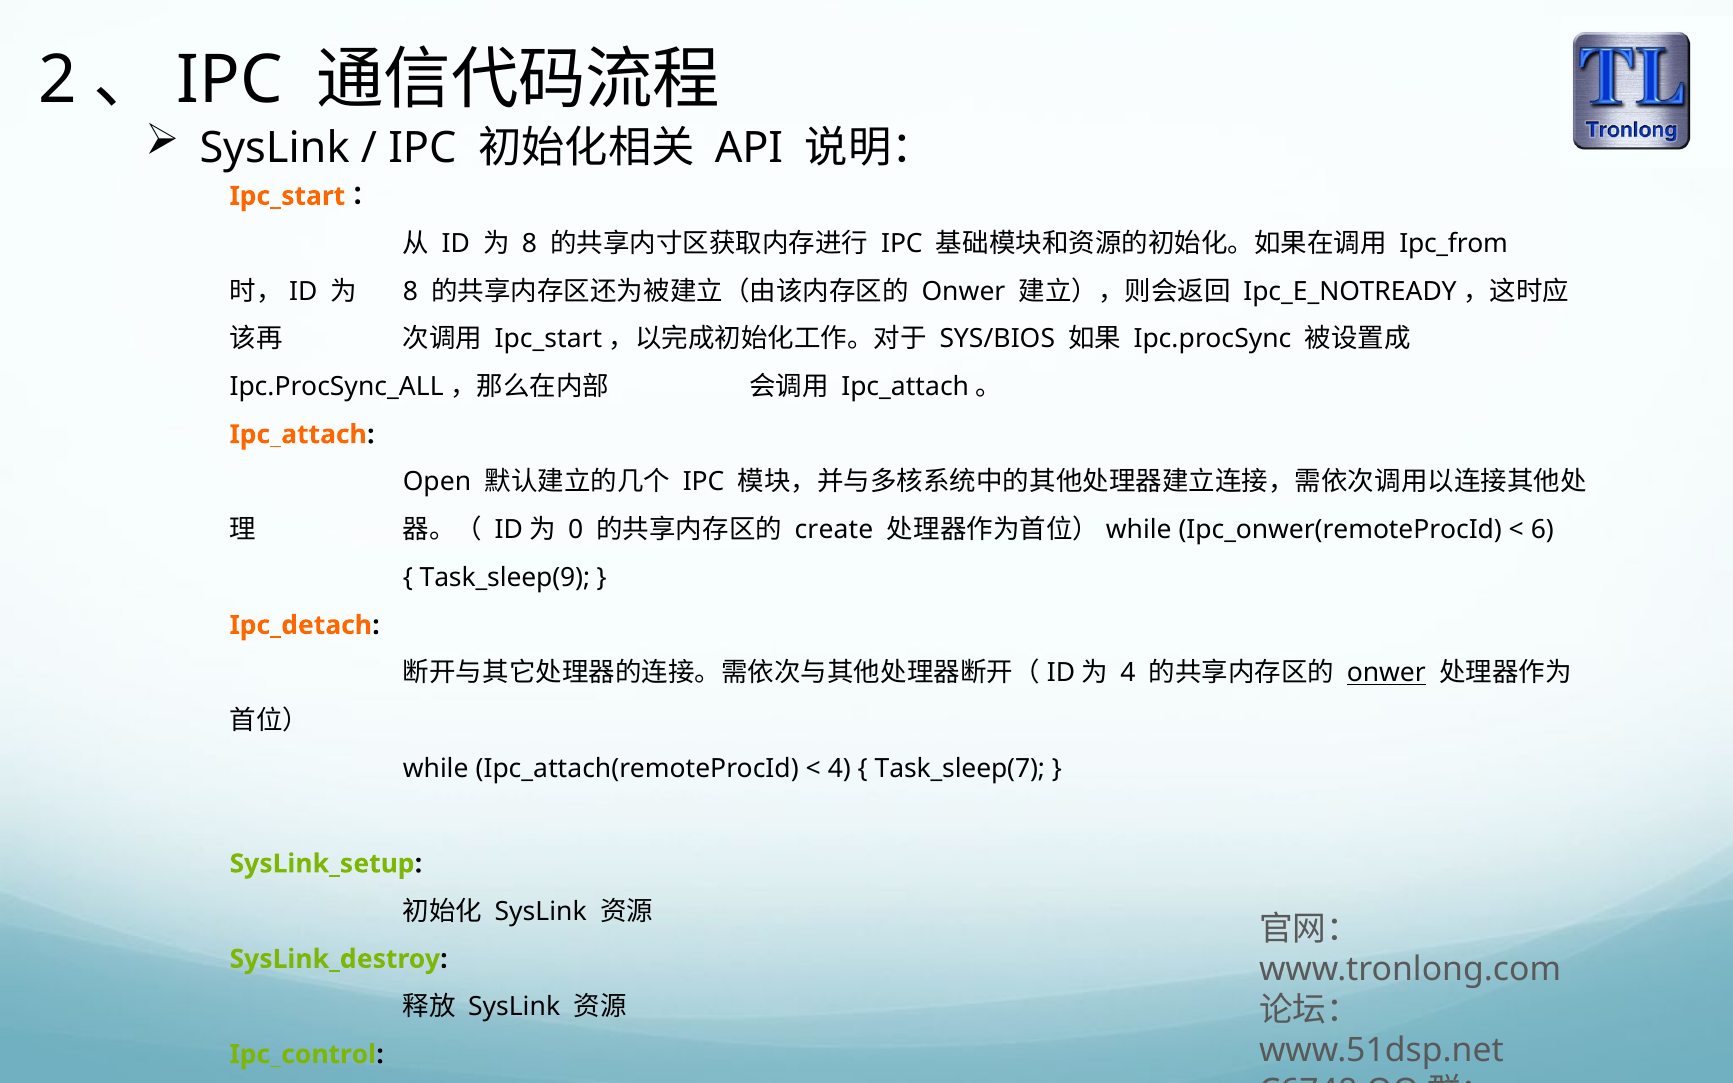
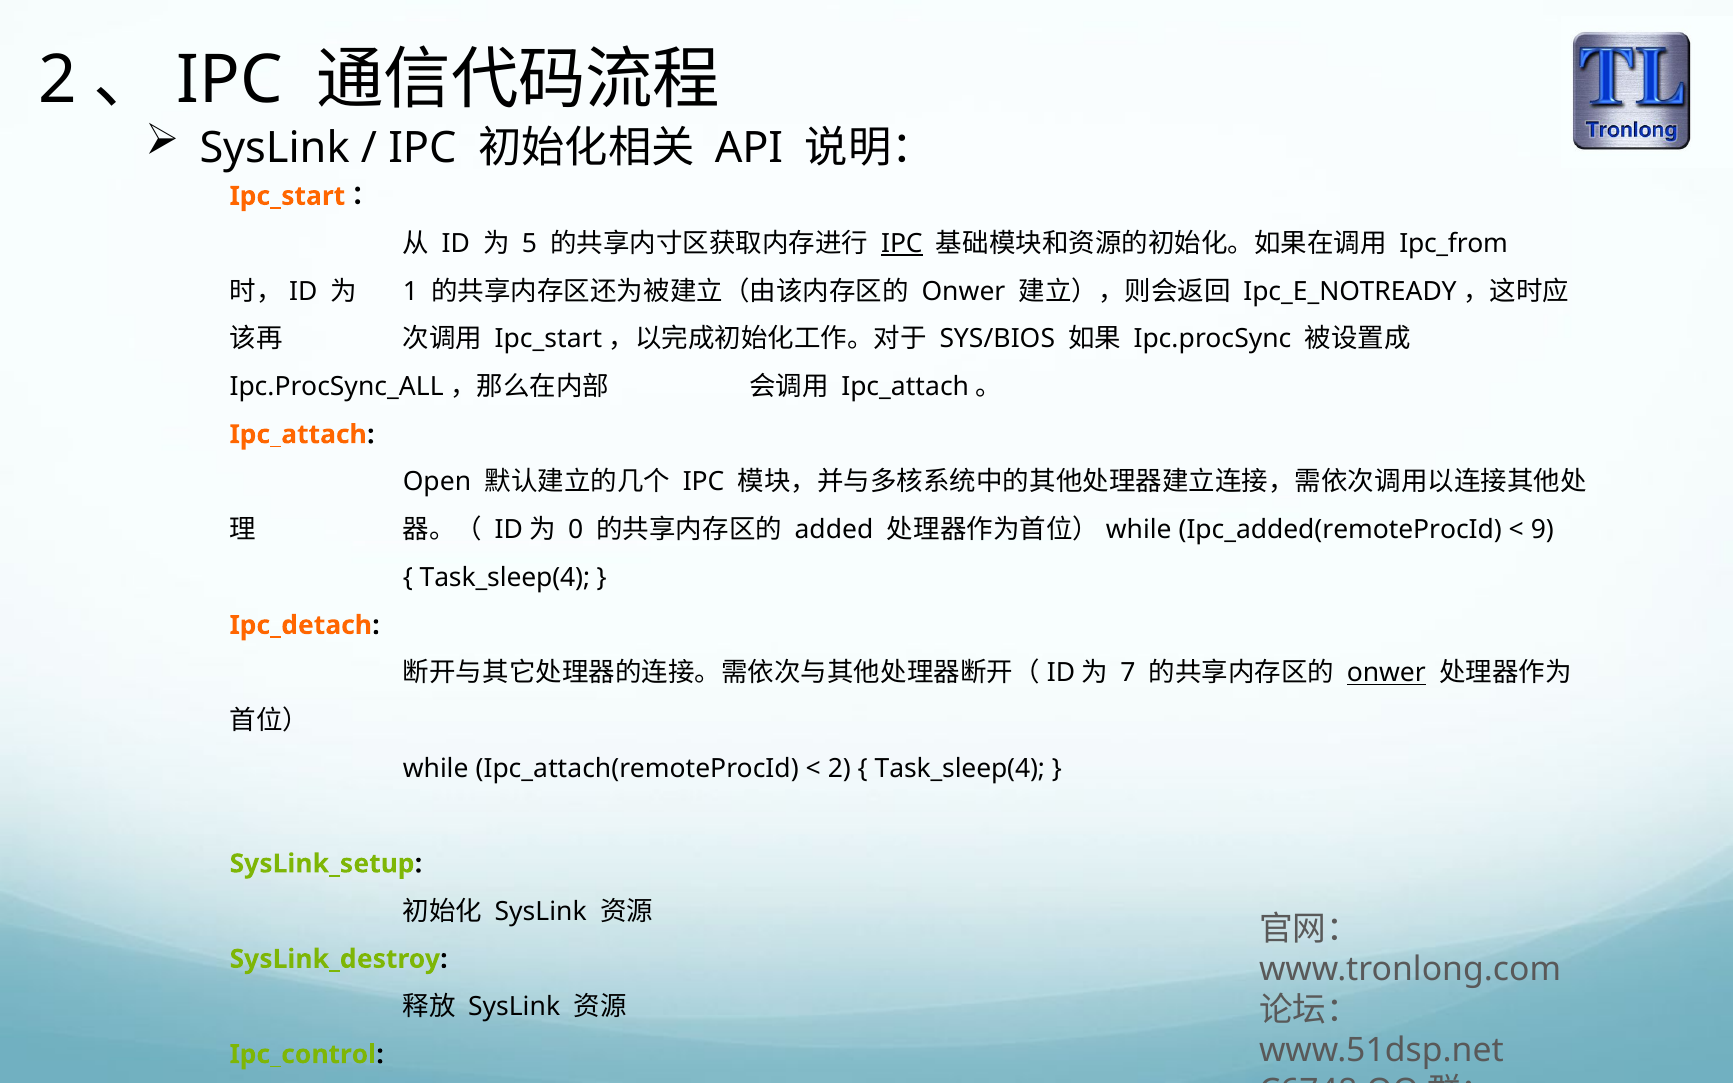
8 at (529, 244): 8 -> 5
IPC at (902, 244) underline: none -> present
8 at (410, 291): 8 -> 1
create: create -> added
Ipc_onwer(remoteProcId: Ipc_onwer(remoteProcId -> Ipc_added(remoteProcId
6: 6 -> 9
Task_sleep(9 at (505, 578): Task_sleep(9 -> Task_sleep(4
4 at (1128, 673): 4 -> 7
4 at (839, 768): 4 -> 2
Task_sleep(7 at (960, 768): Task_sleep(7 -> Task_sleep(4
